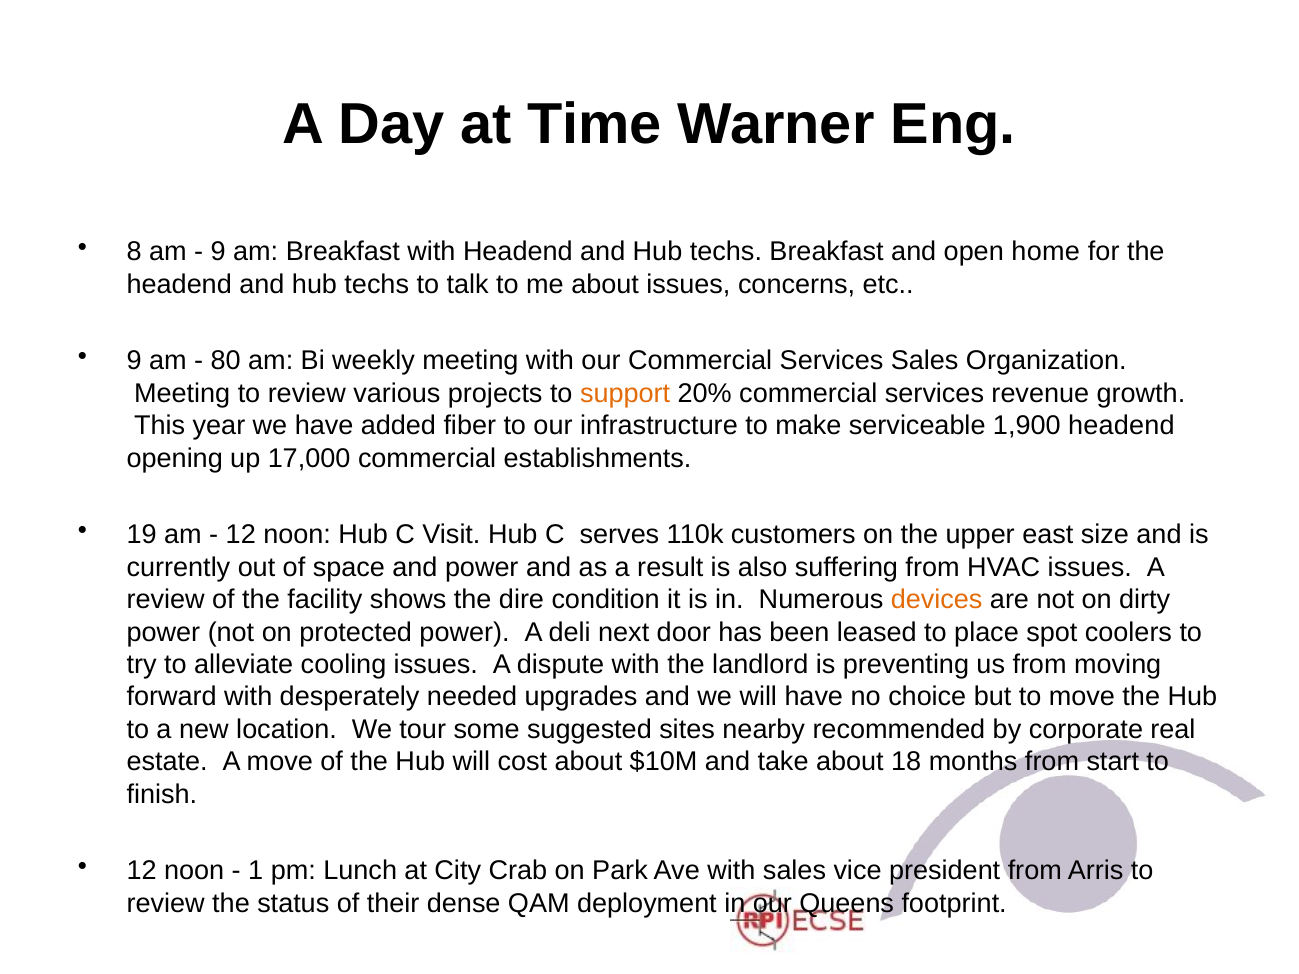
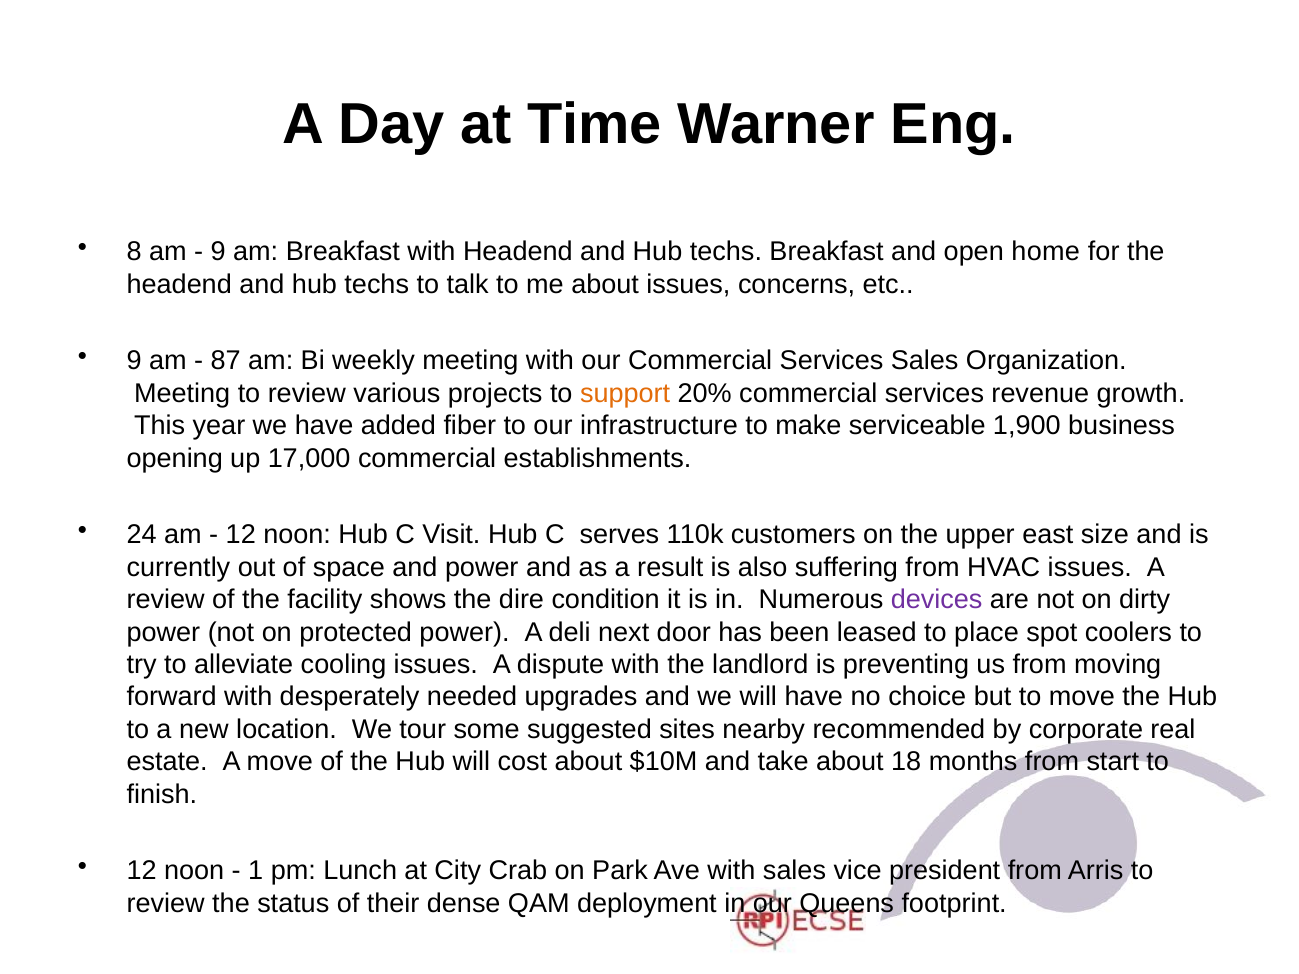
80: 80 -> 87
1,900 headend: headend -> business
19: 19 -> 24
devices colour: orange -> purple
